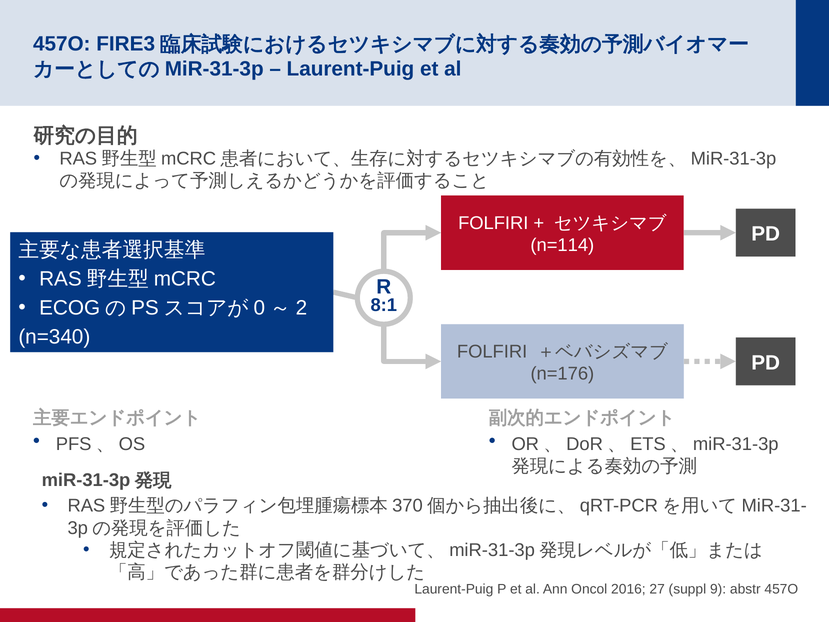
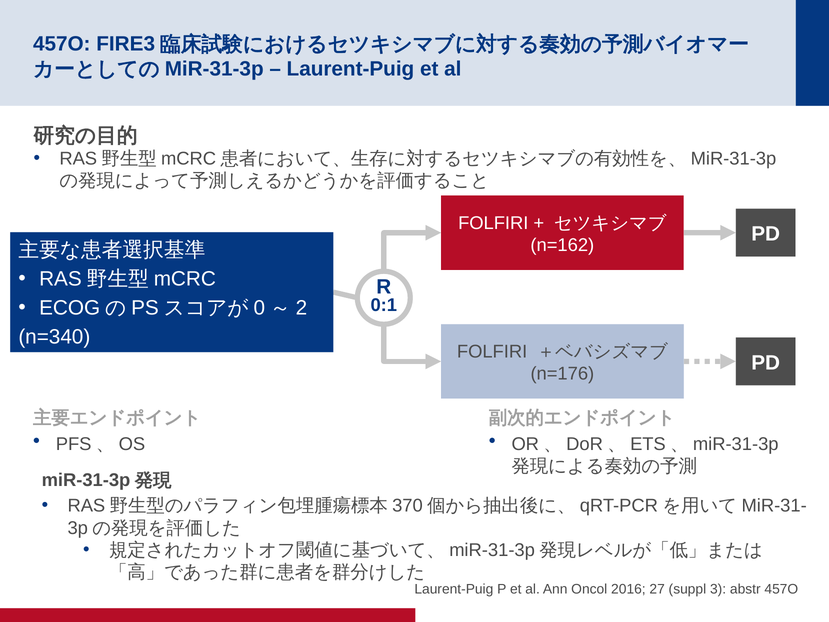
n=114: n=114 -> n=162
8:1: 8:1 -> 0:1
9: 9 -> 3
